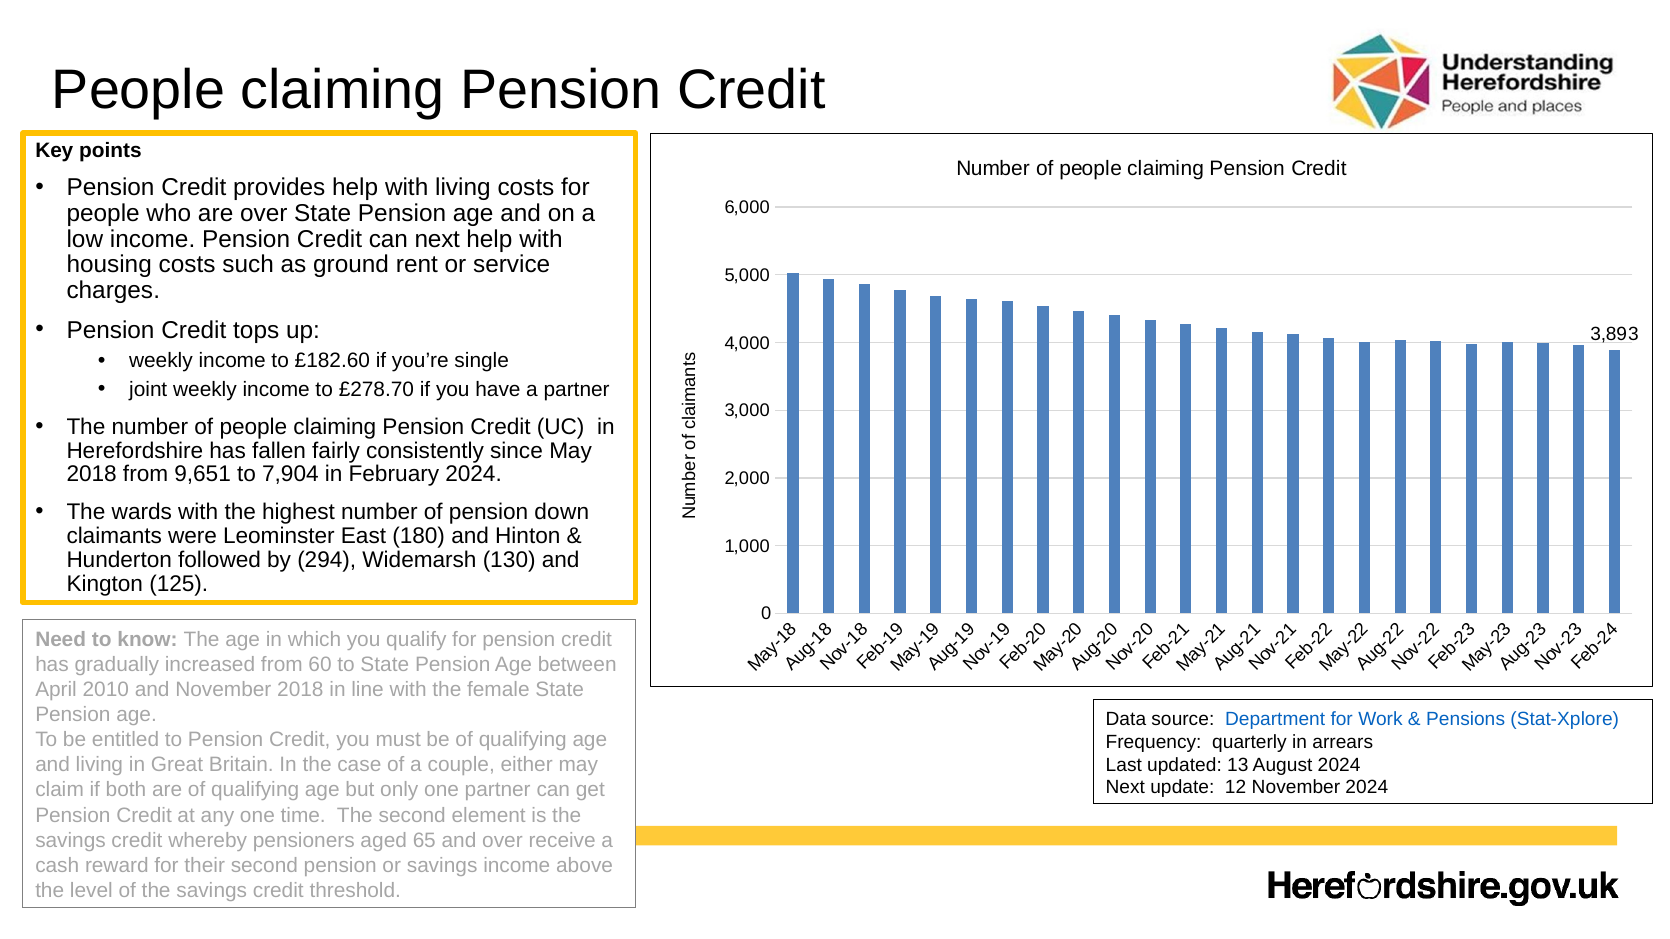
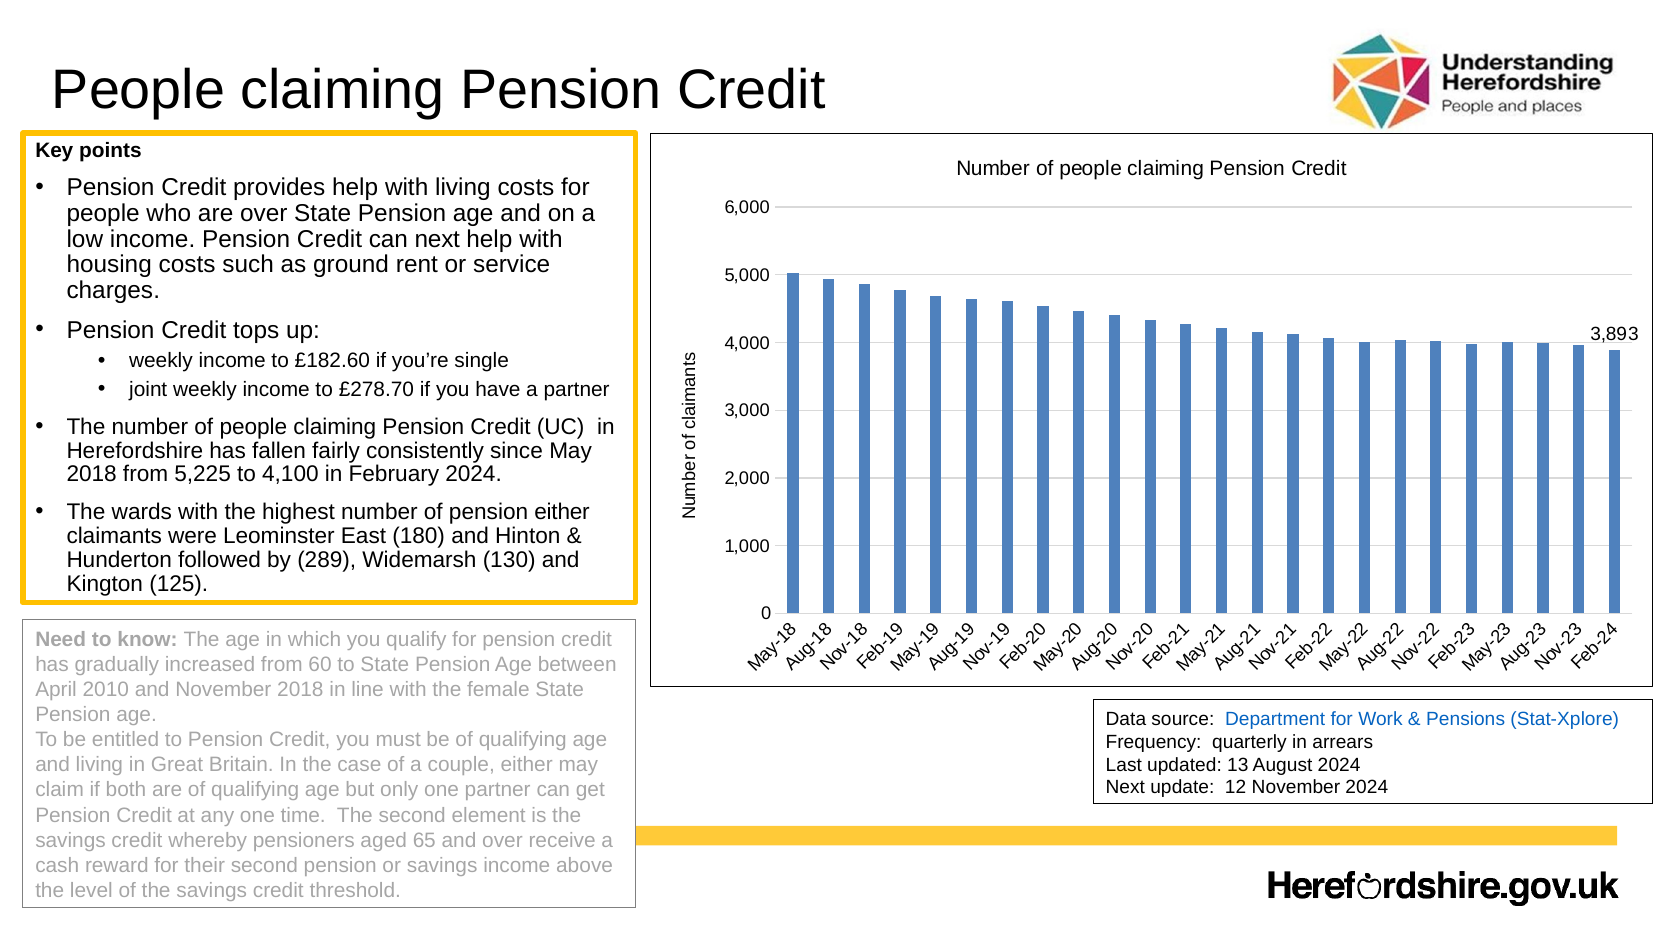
9,651: 9,651 -> 5,225
7,904: 7,904 -> 4,100
pension down: down -> either
294: 294 -> 289
